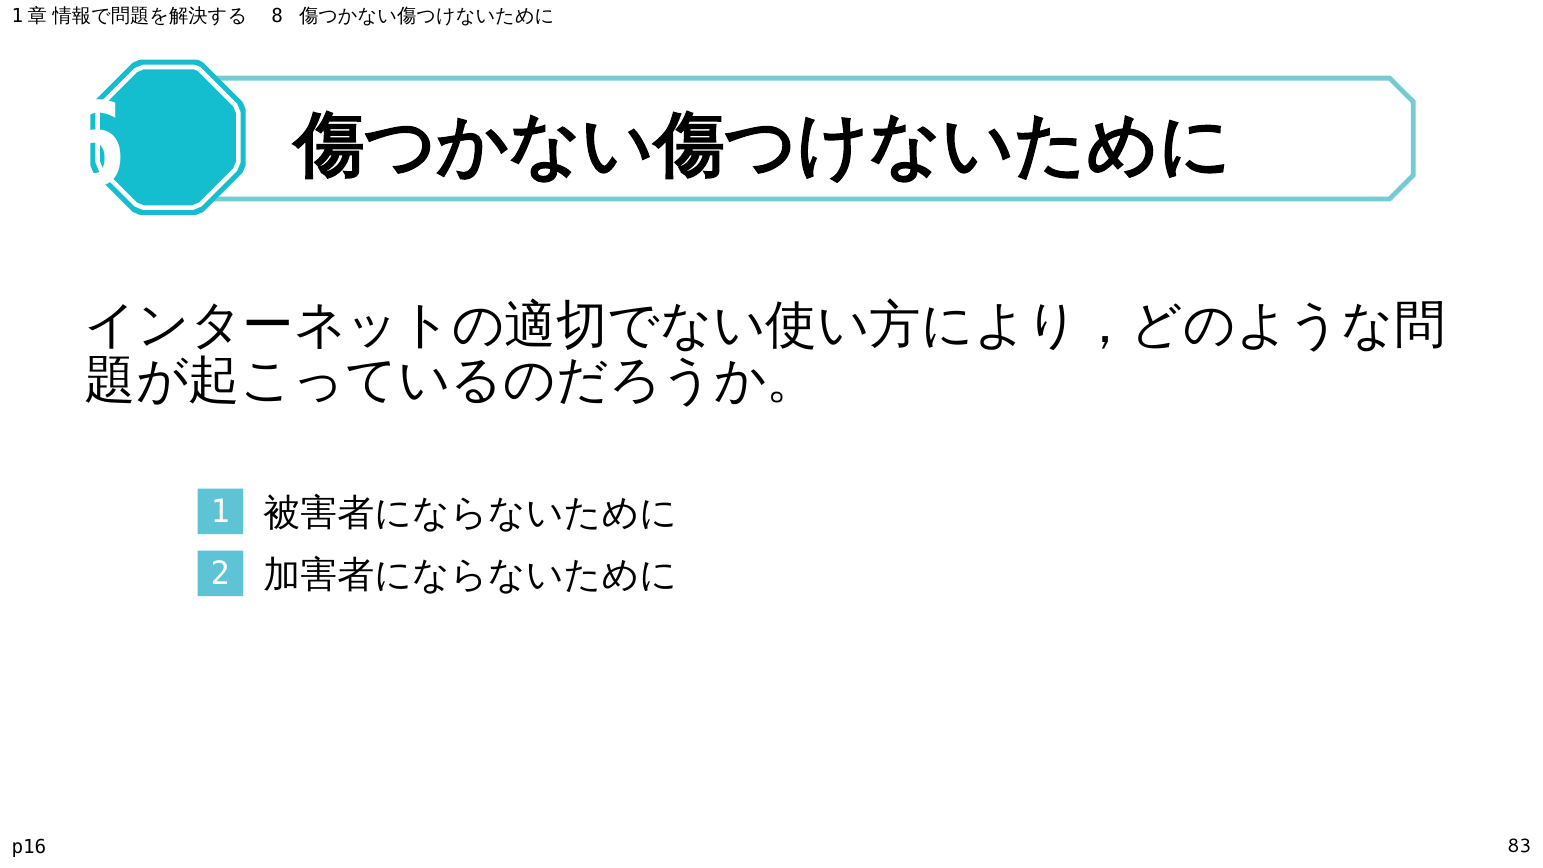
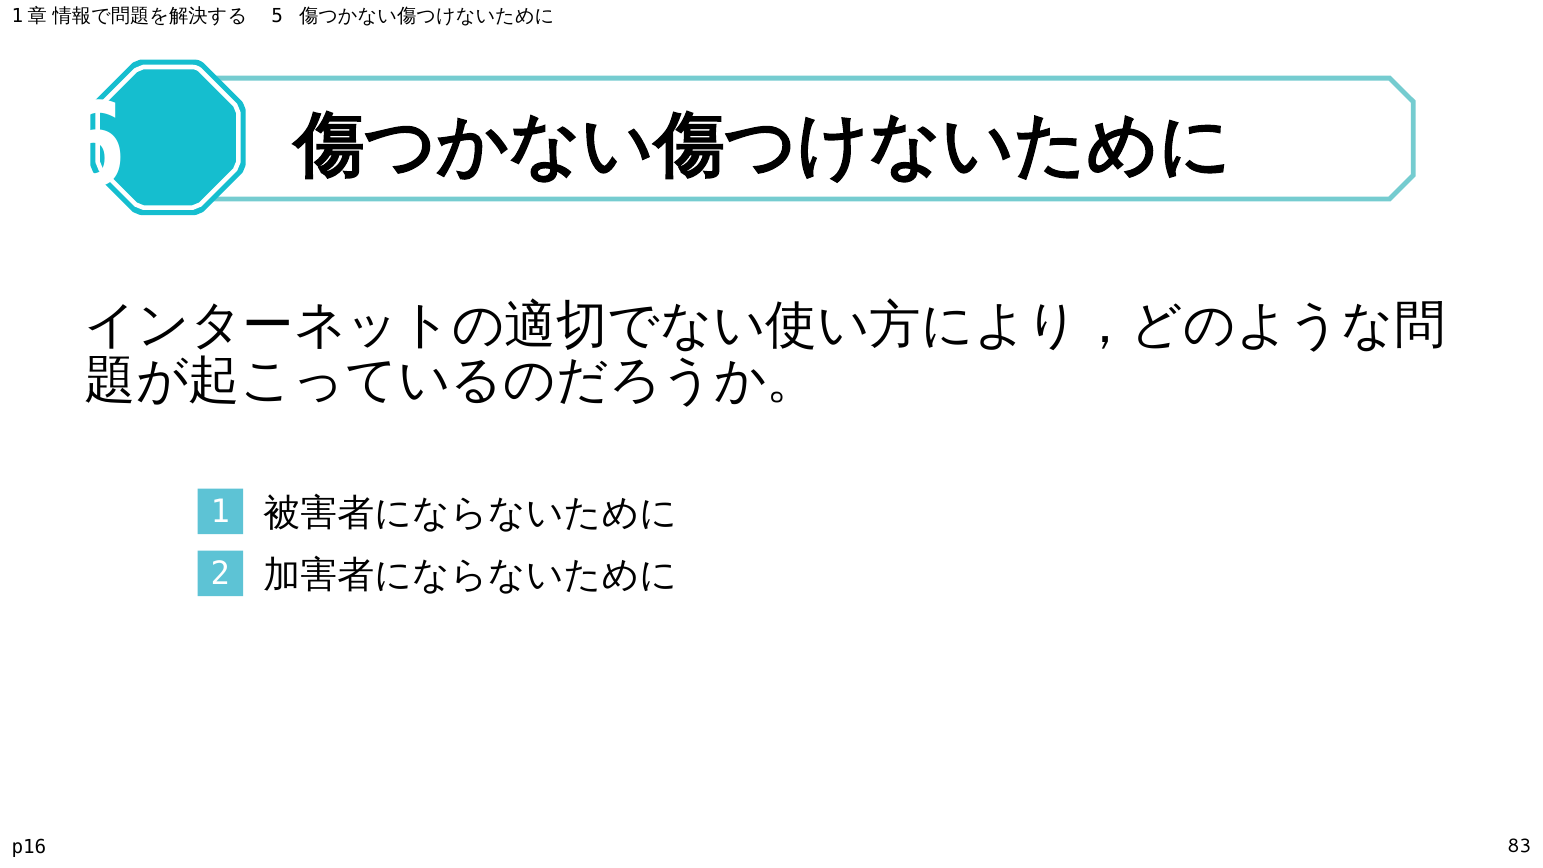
8: 8 -> 5
